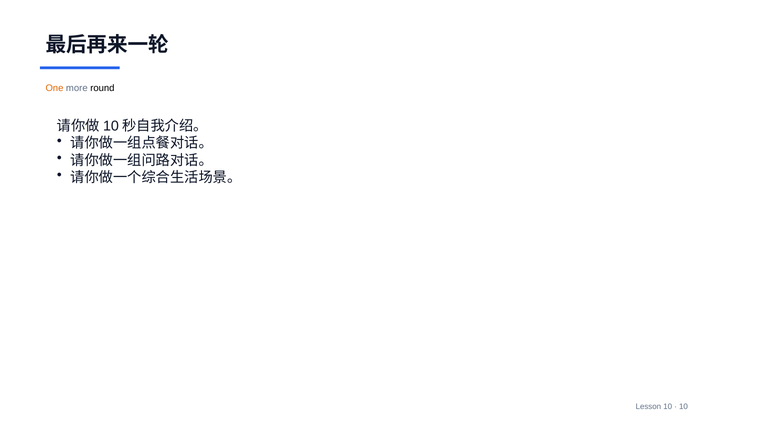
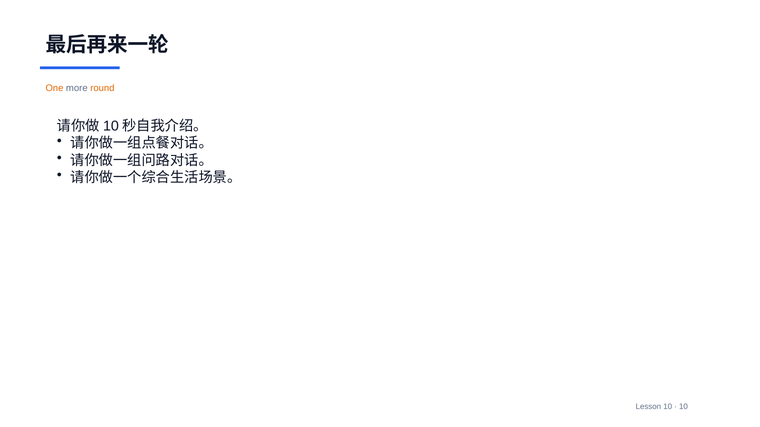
round colour: black -> orange
